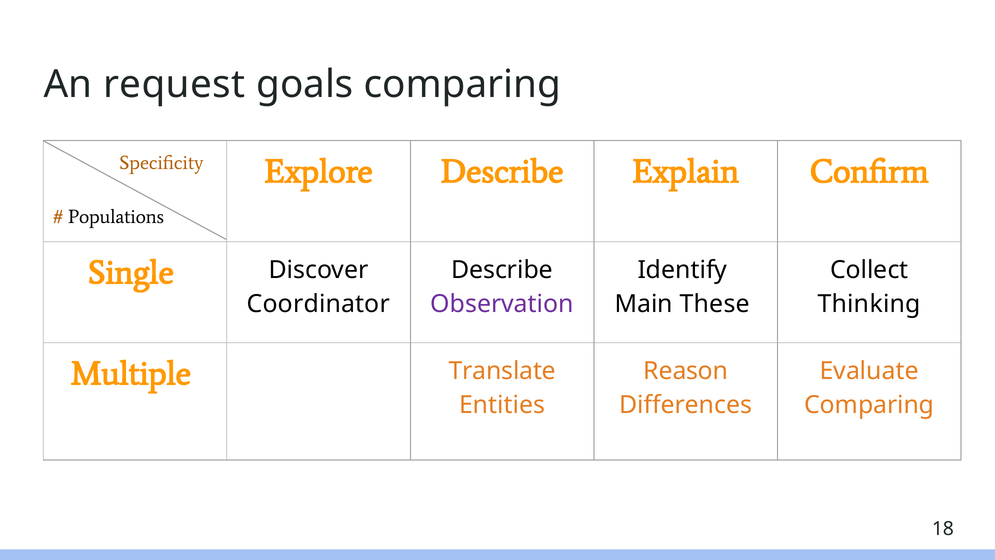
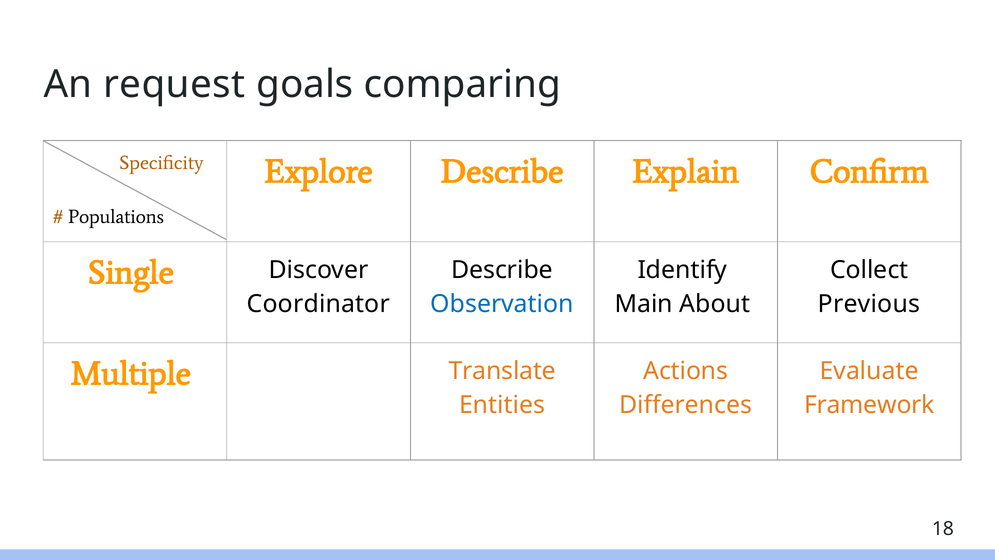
Observation colour: purple -> blue
These: These -> About
Thinking: Thinking -> Previous
Reason: Reason -> Actions
Comparing at (869, 405): Comparing -> Framework
